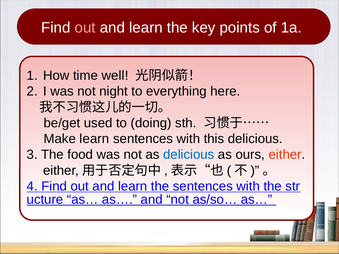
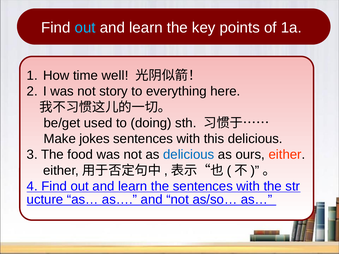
out at (85, 28) colour: pink -> light blue
night: night -> story
Make learn: learn -> jokes
